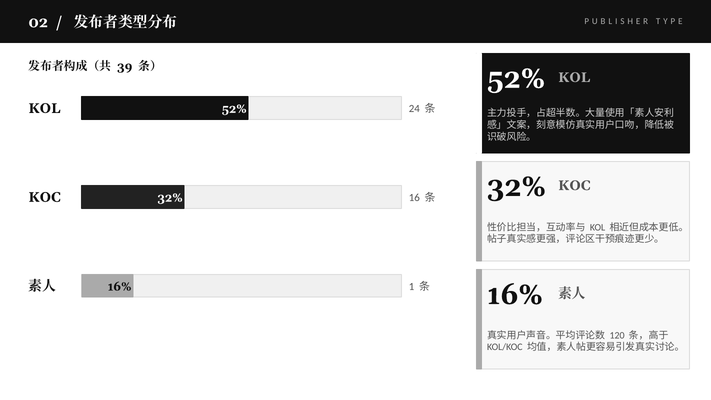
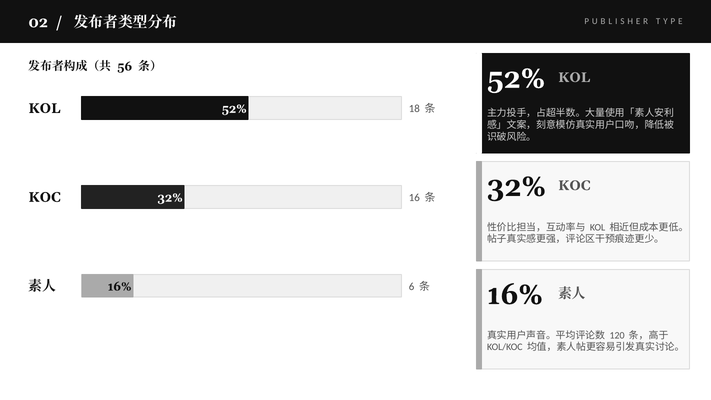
39: 39 -> 56
24: 24 -> 18
1: 1 -> 6
